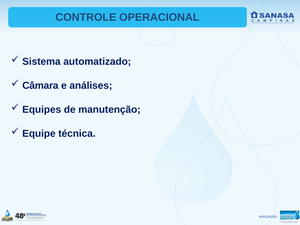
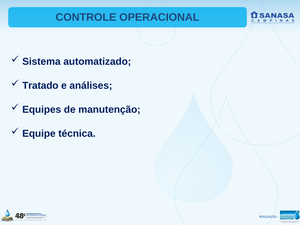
Câmara: Câmara -> Tratado
